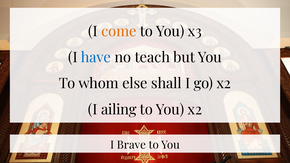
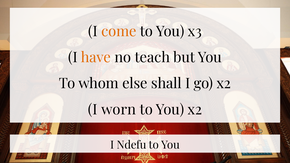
have colour: blue -> orange
ailing: ailing -> worn
Brave: Brave -> Ndefu
